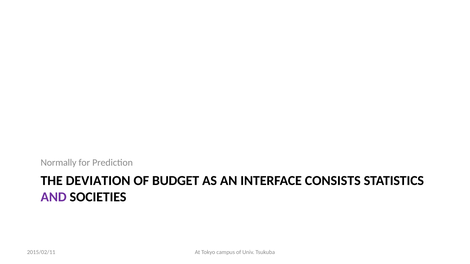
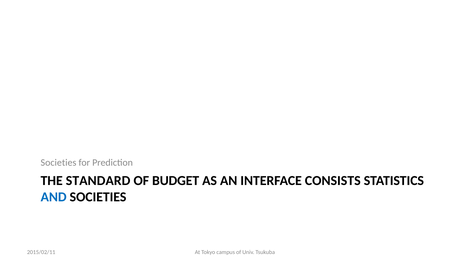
Normally at (59, 163): Normally -> Societies
DEVIATION: DEVIATION -> STANDARD
AND colour: purple -> blue
